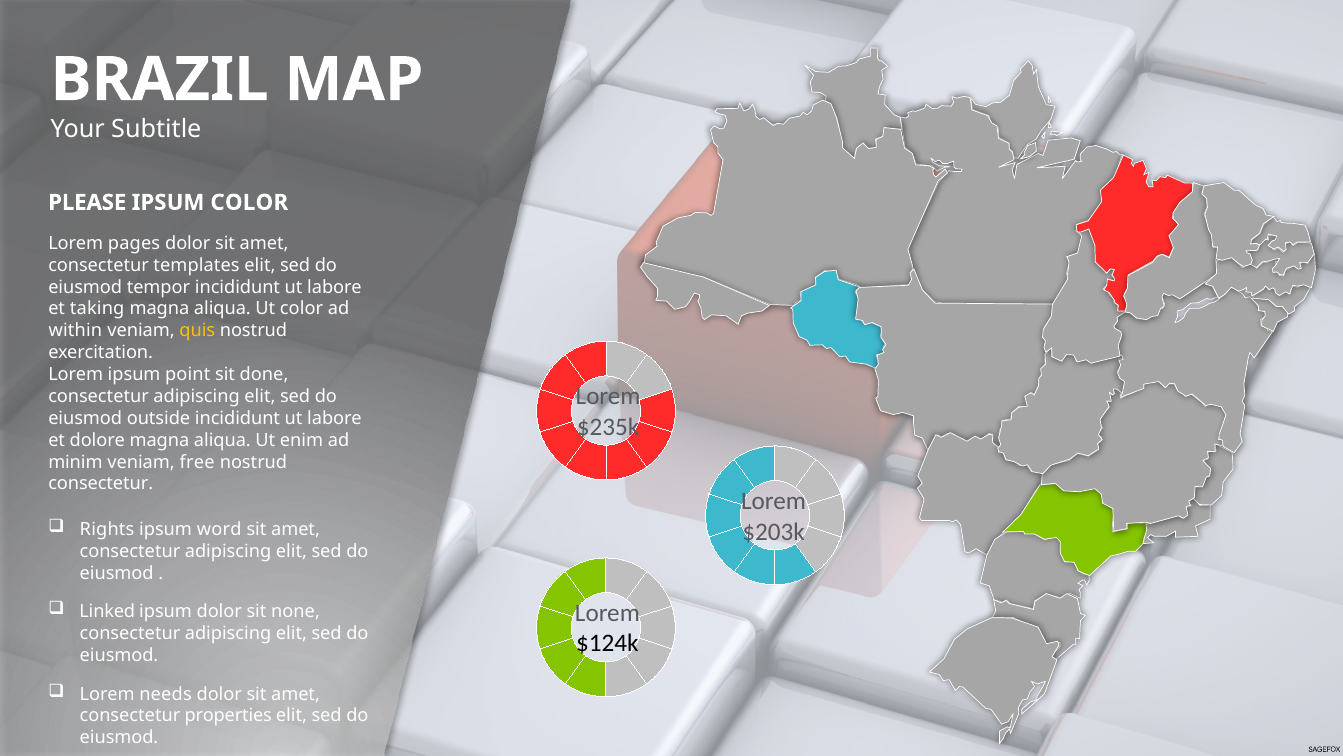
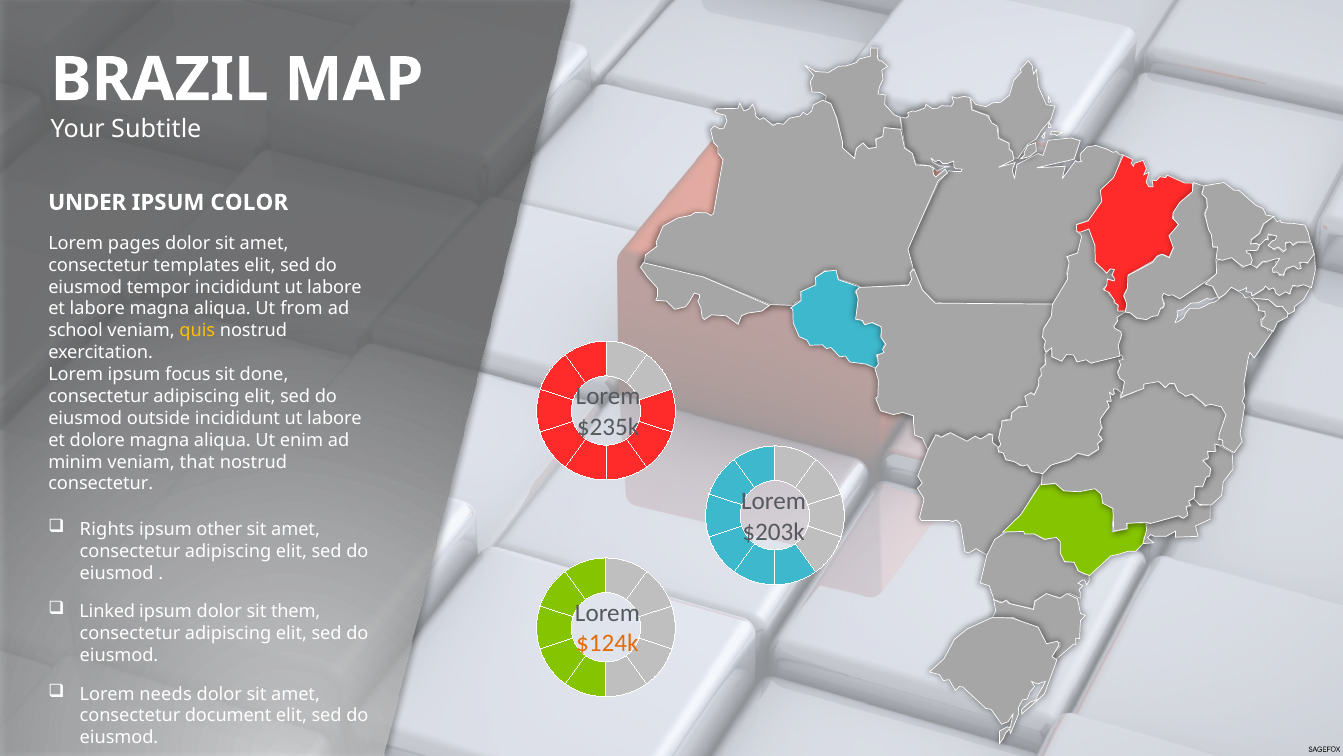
PLEASE: PLEASE -> UNDER
et taking: taking -> labore
Ut color: color -> from
within: within -> school
point: point -> focus
free: free -> that
word: word -> other
none: none -> them
$124k colour: black -> orange
properties: properties -> document
